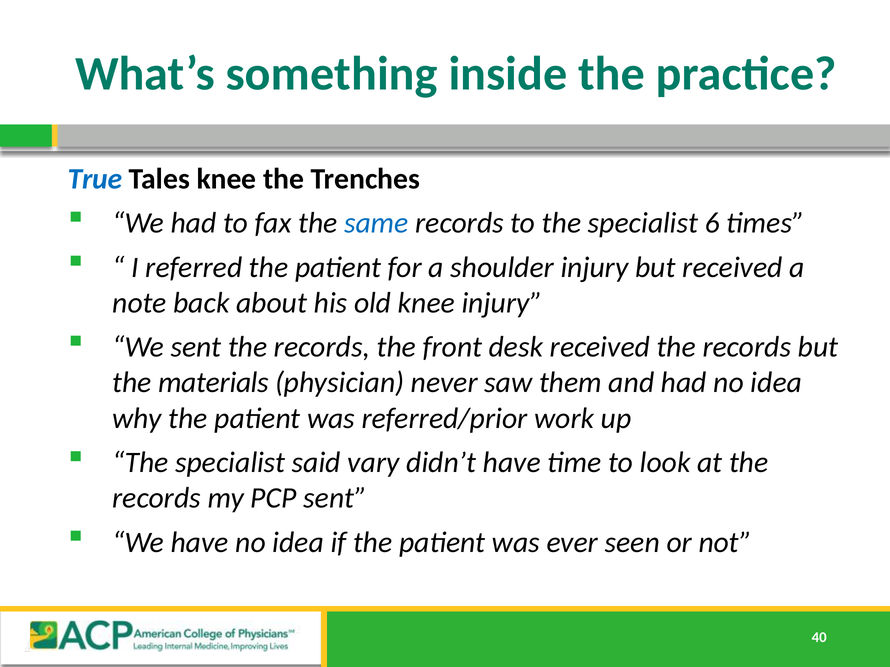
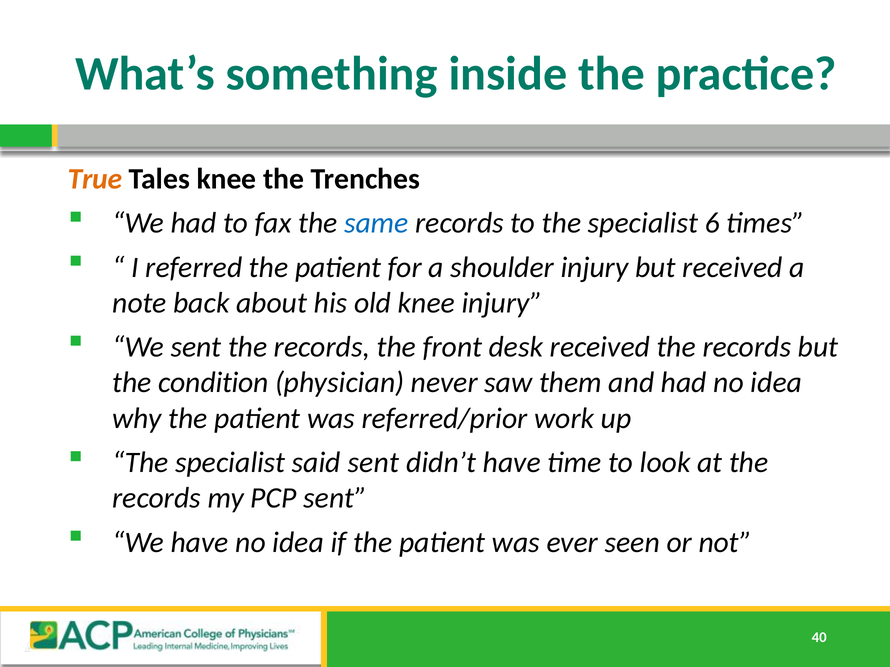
True colour: blue -> orange
materials: materials -> condition
said vary: vary -> sent
